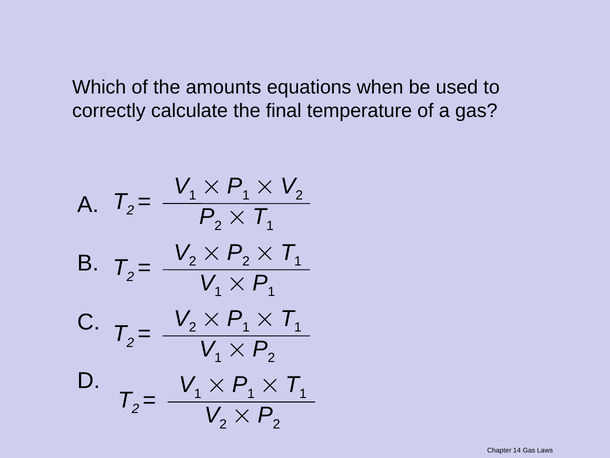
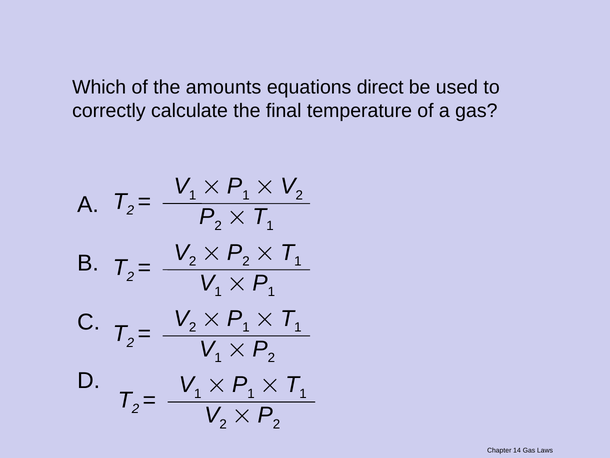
when: when -> direct
